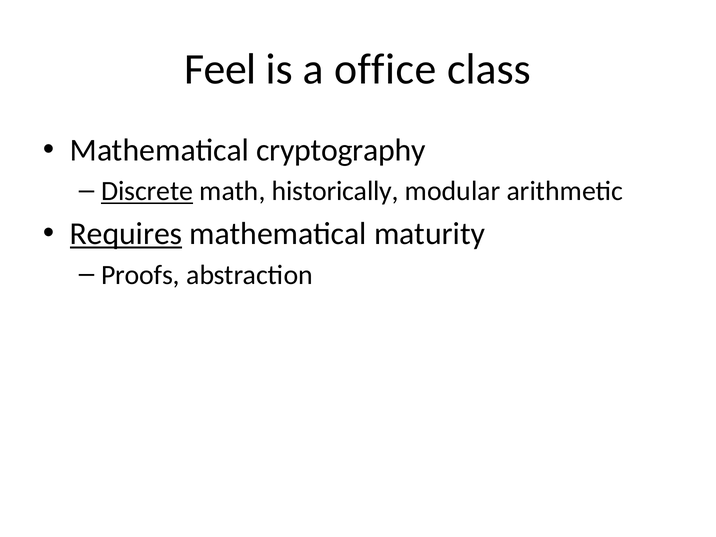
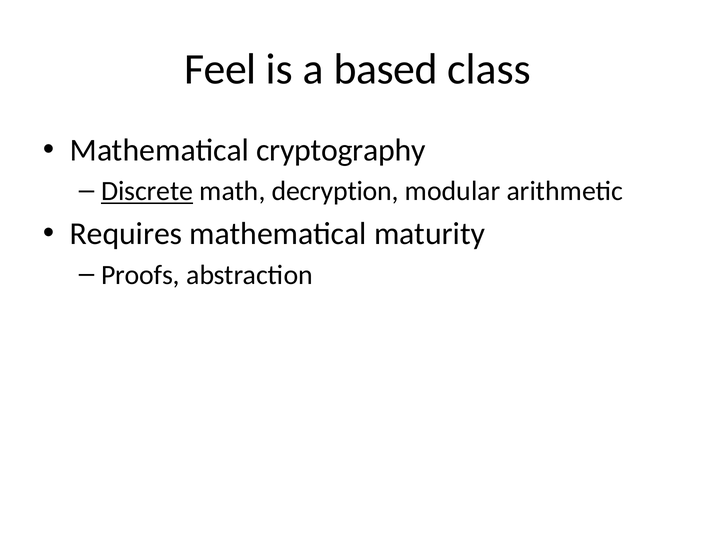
office: office -> based
historically: historically -> decryption
Requires underline: present -> none
